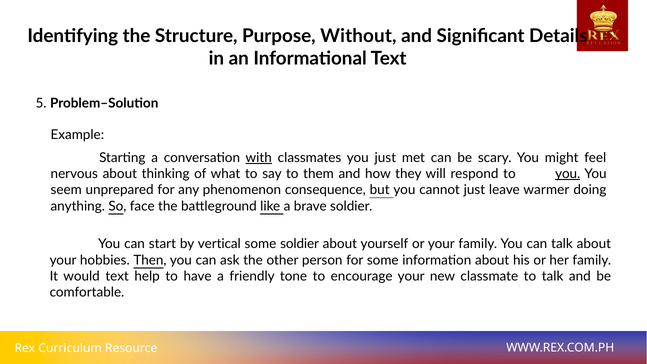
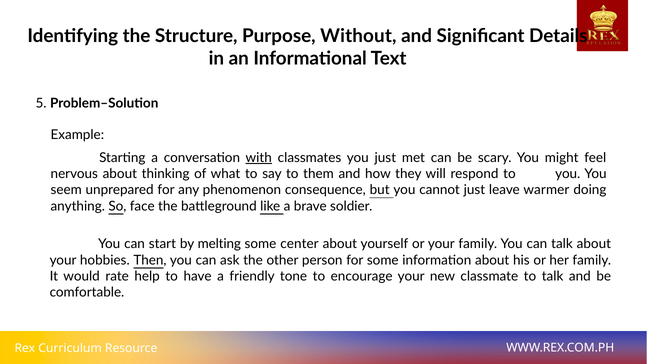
you at (568, 174) underline: present -> none
vertical: vertical -> melting
some soldier: soldier -> center
would text: text -> rate
